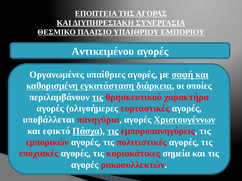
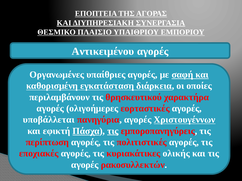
τις at (98, 97) underline: present -> none
εφικτό: εφικτό -> εφικτή
εμπορικών: εμπορικών -> περίπτωση
σημεία: σημεία -> ολικής
